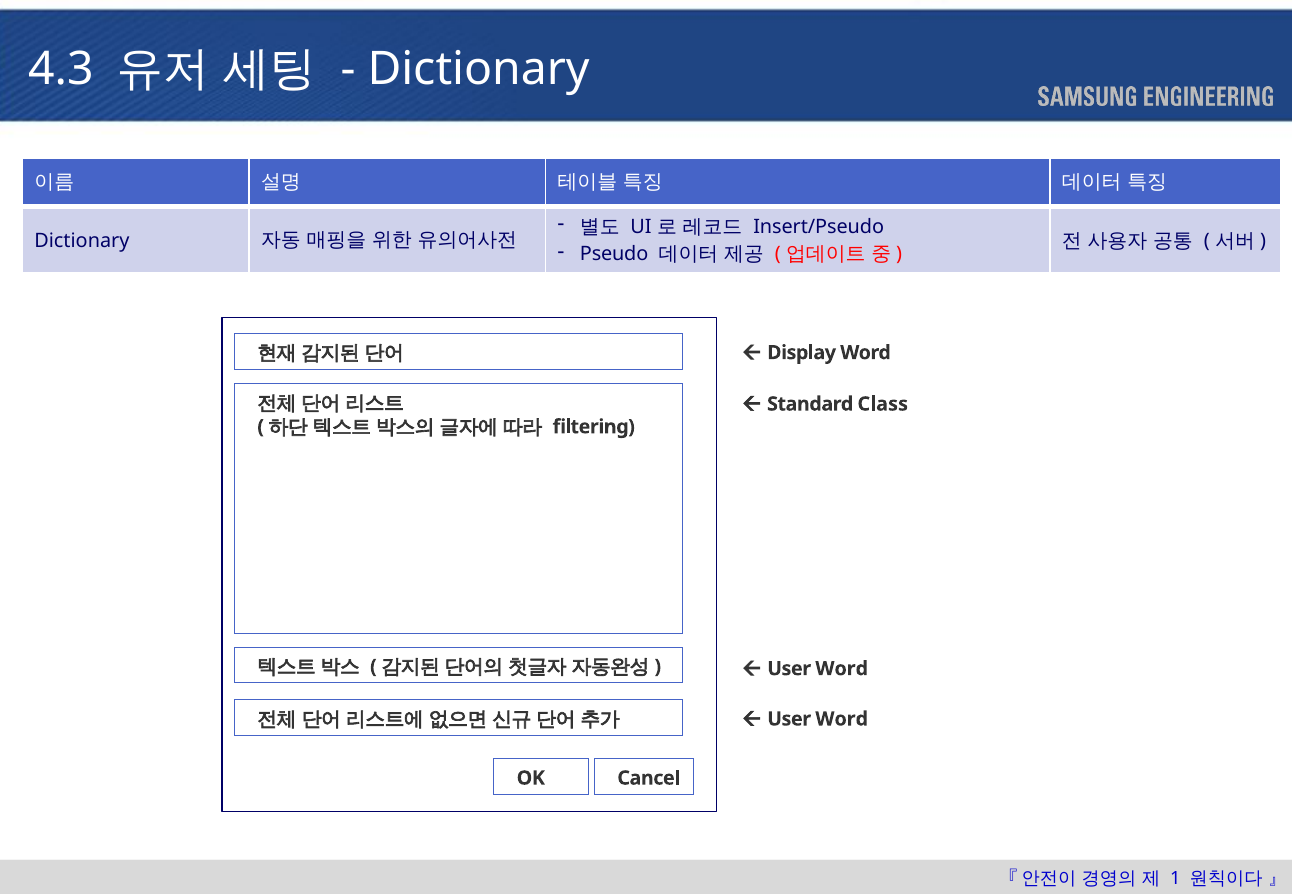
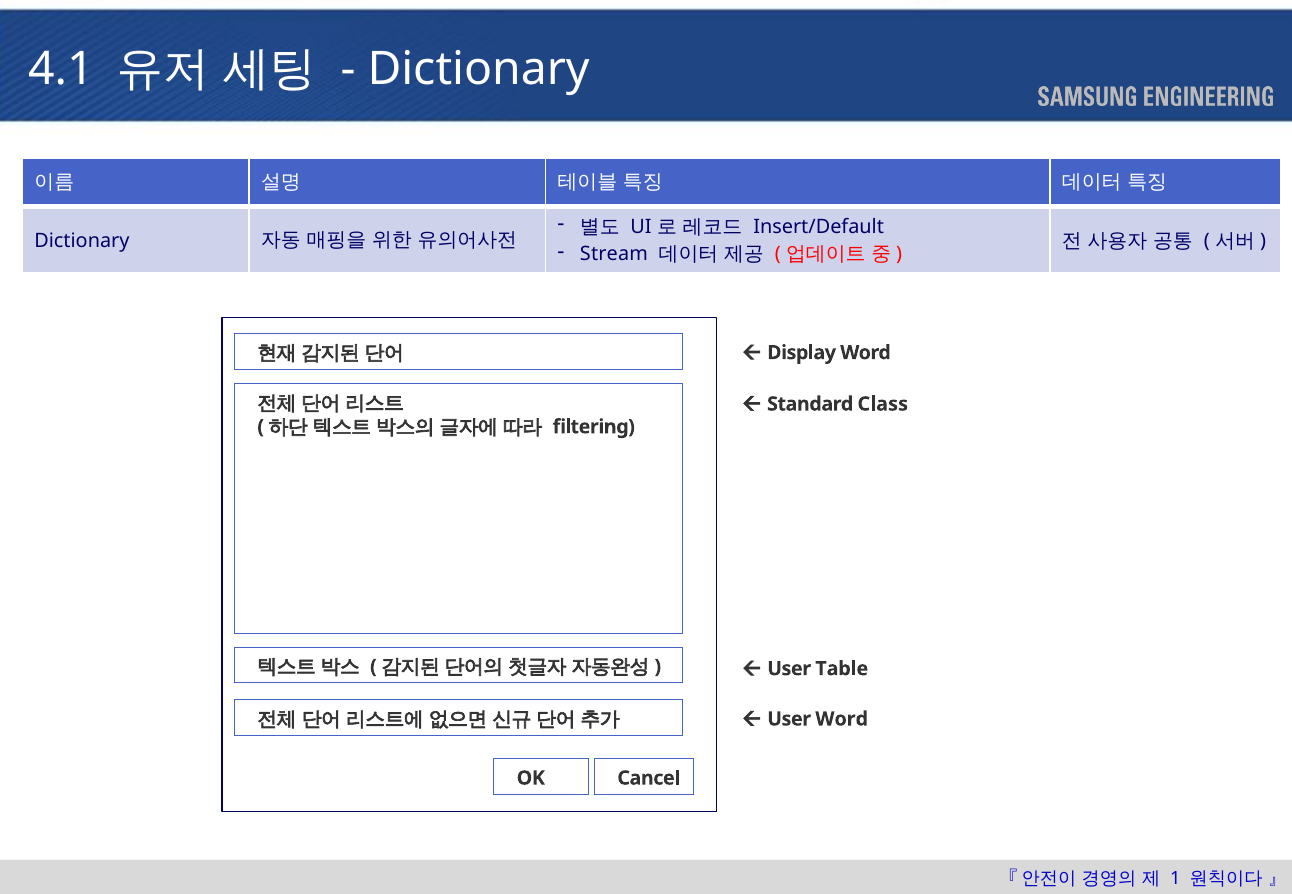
4.3: 4.3 -> 4.1
Insert/Pseudo: Insert/Pseudo -> Insert/Default
Pseudo: Pseudo -> Stream
Word at (842, 669): Word -> Table
